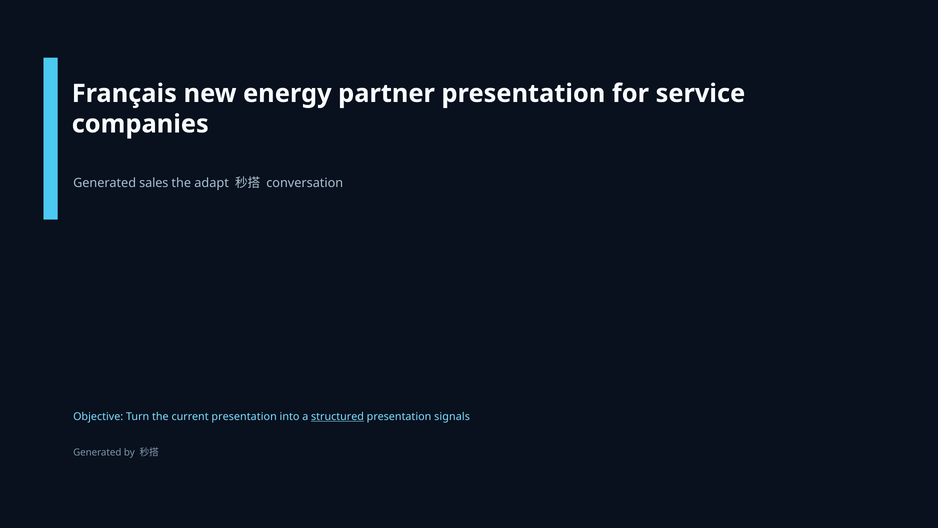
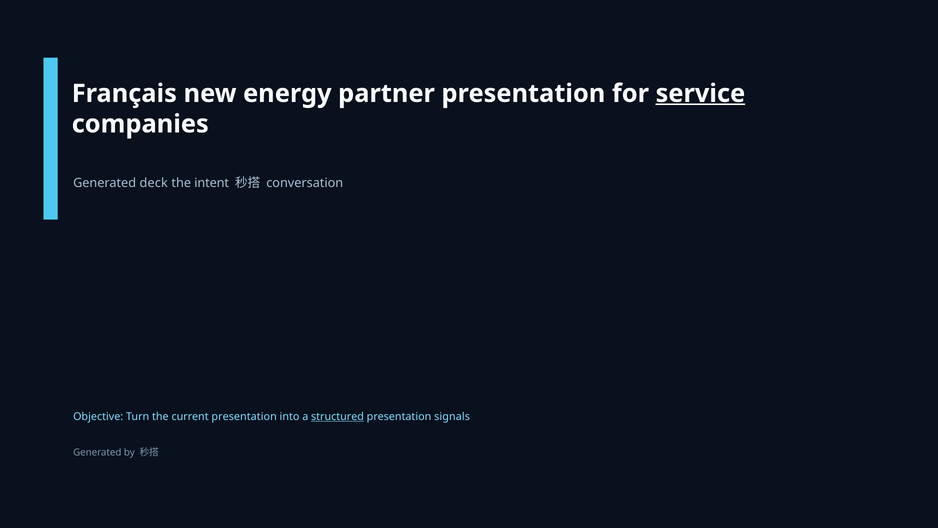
service underline: none -> present
sales: sales -> deck
adapt: adapt -> intent
